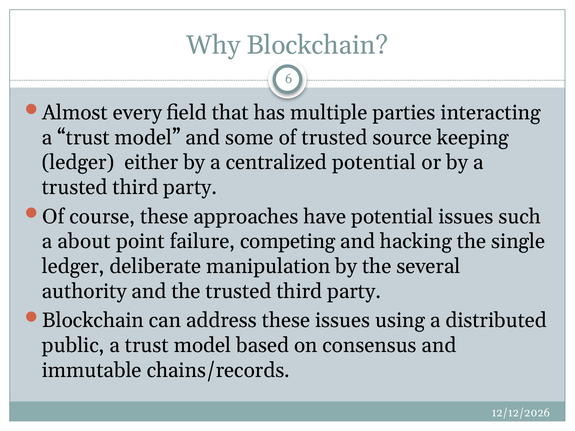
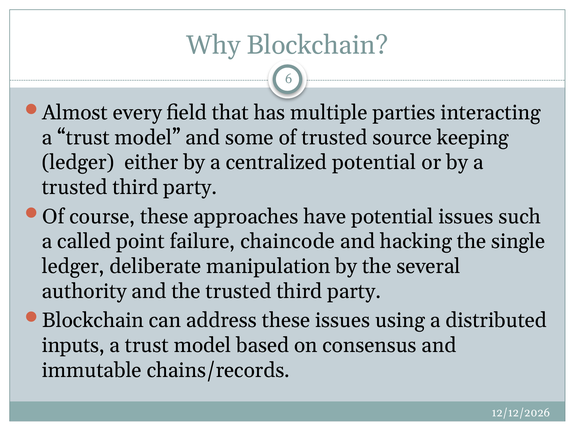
about: about -> called
competing: competing -> chaincode
public: public -> inputs
